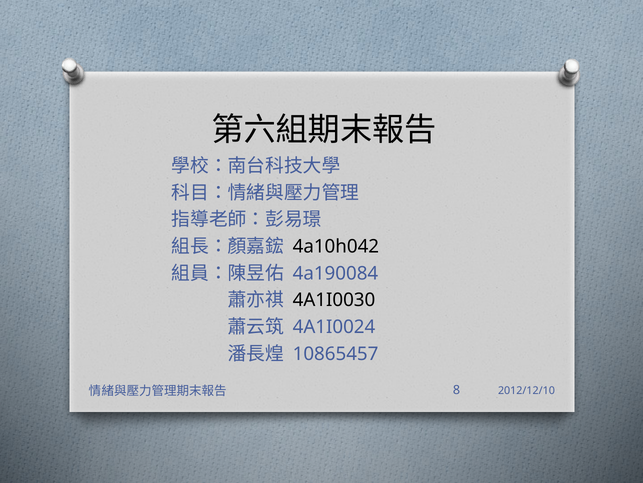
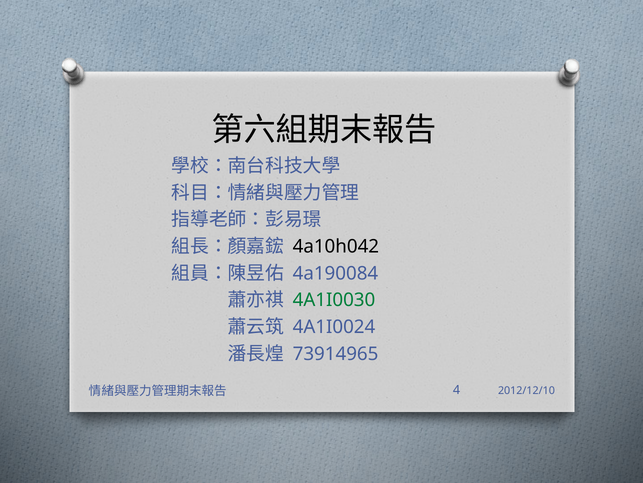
4A1I0030 colour: black -> green
10865457: 10865457 -> 73914965
8: 8 -> 4
